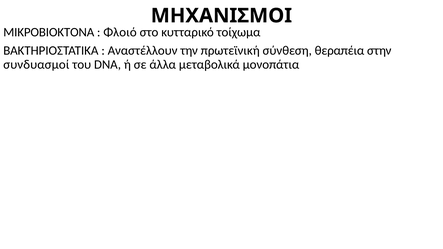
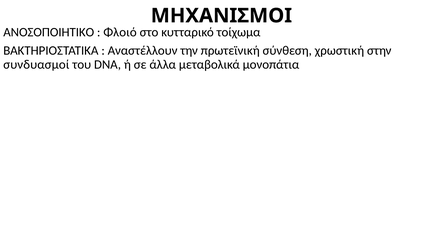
ΜΙΚΡΟΒΙΟΚΤΟΝΑ: ΜΙΚΡΟΒΙΟΚΤΟΝΑ -> ΑΝΟΣΟΠΟΙΗΤΙΚΟ
θεραπέια: θεραπέια -> χρωστική
